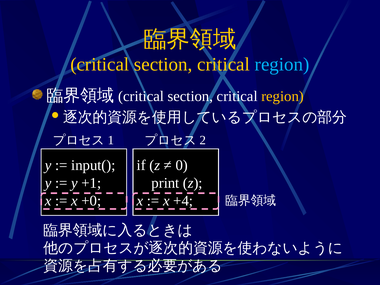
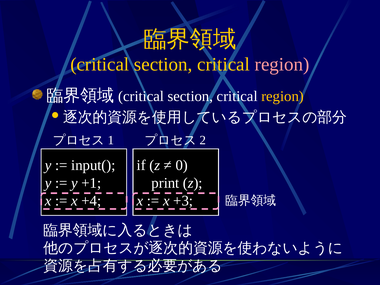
region at (282, 64) colour: light blue -> pink
+0: +0 -> +4
+4: +4 -> +3
